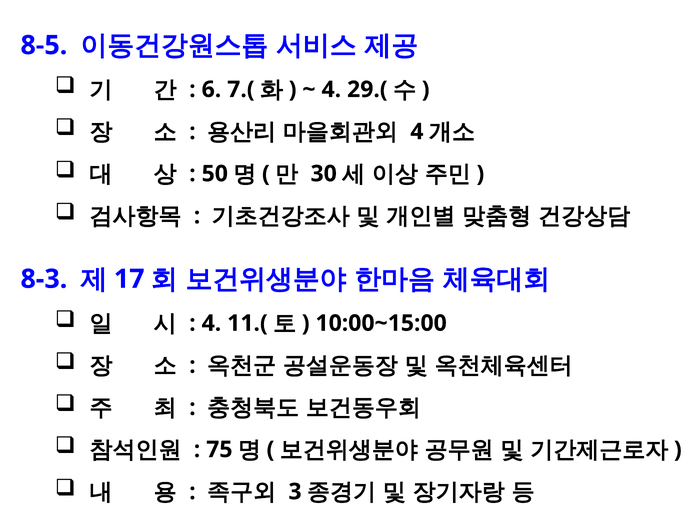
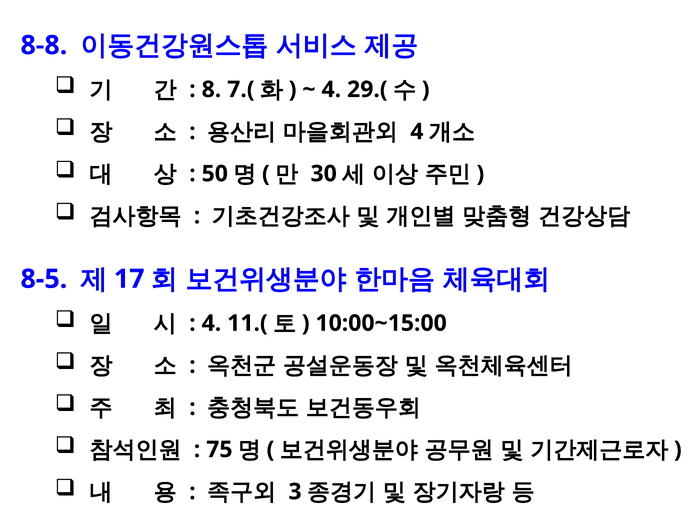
8-5: 8-5 -> 8-8
6: 6 -> 8
8-3: 8-3 -> 8-5
